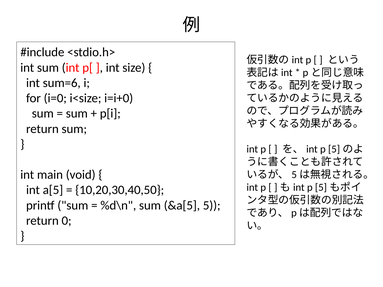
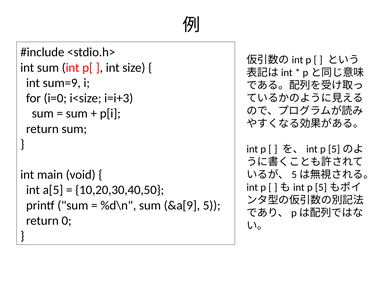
sum=6: sum=6 -> sum=9
i=i+0: i=i+0 -> i=i+3
&a[5: &a[5 -> &a[9
